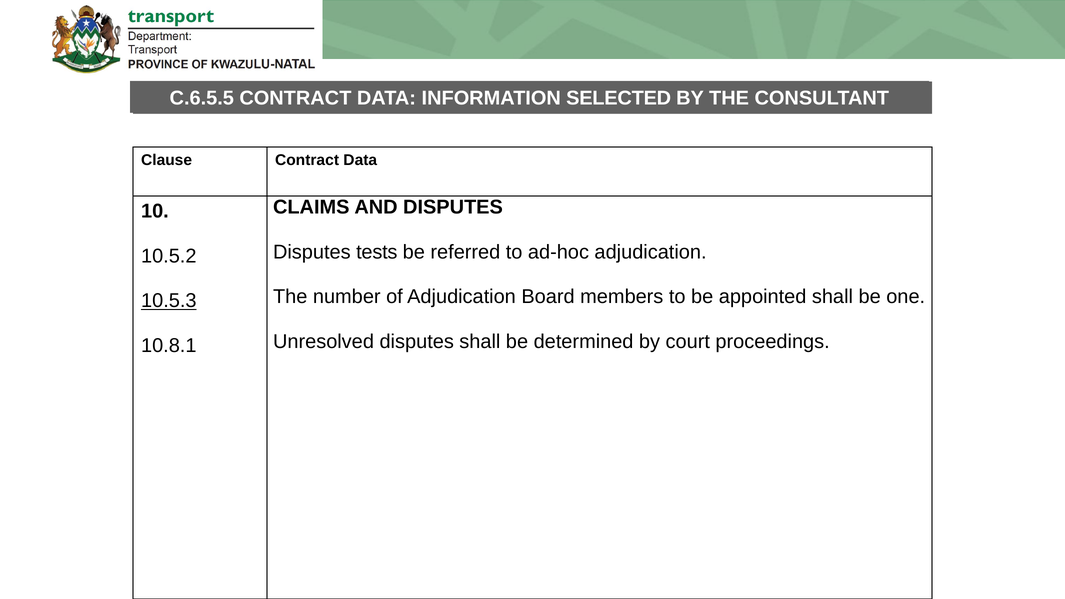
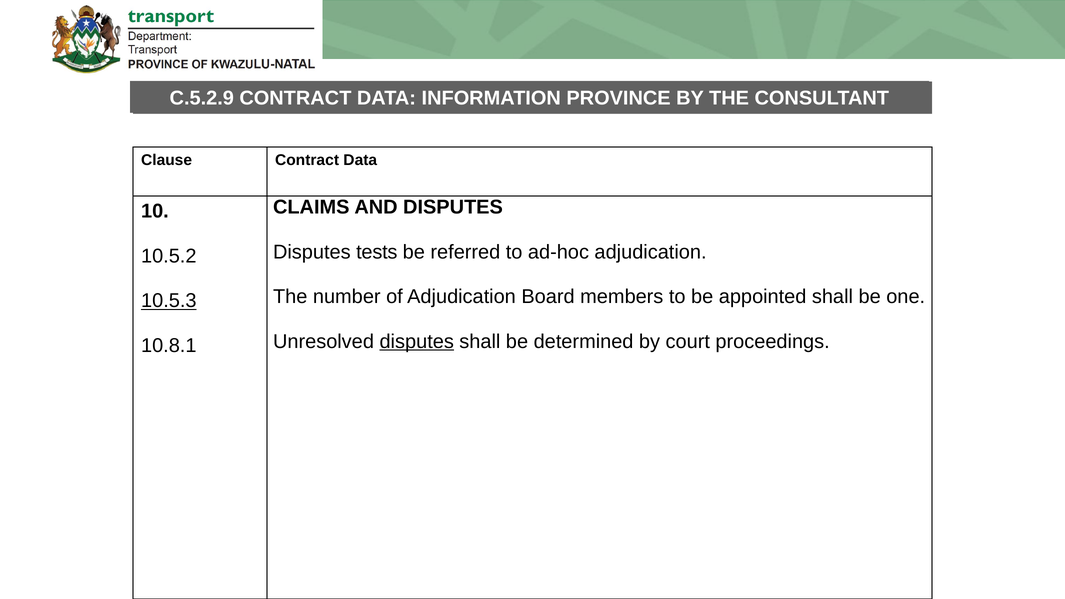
C.6.5.5: C.6.5.5 -> C.5.2.9
SELECTED: SELECTED -> PROVINCE
disputes at (417, 342) underline: none -> present
